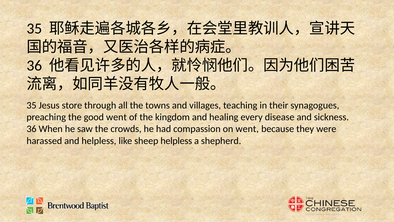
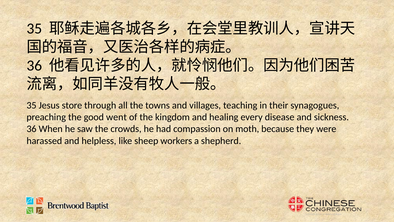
on went: went -> moth
sheep helpless: helpless -> workers
